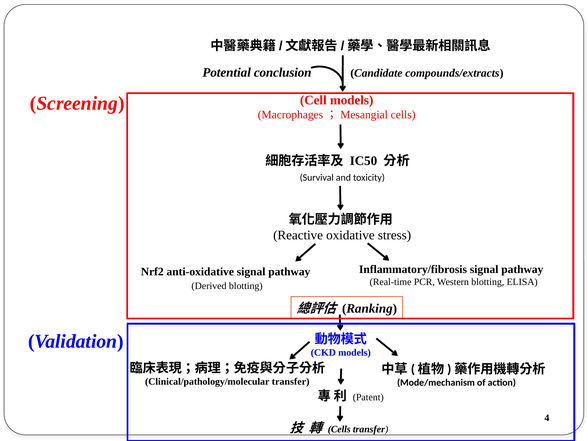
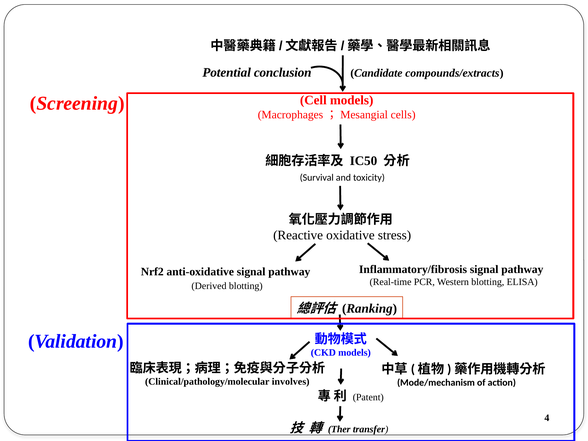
Clinical/pathology/molecular transfer: transfer -> involves
Cells at (339, 429): Cells -> Ther
